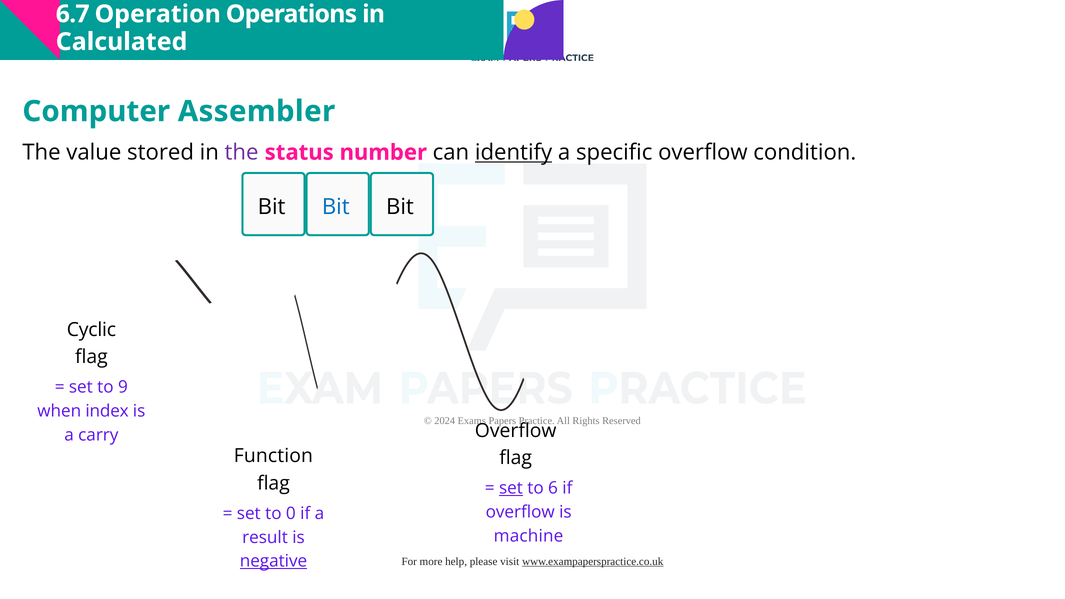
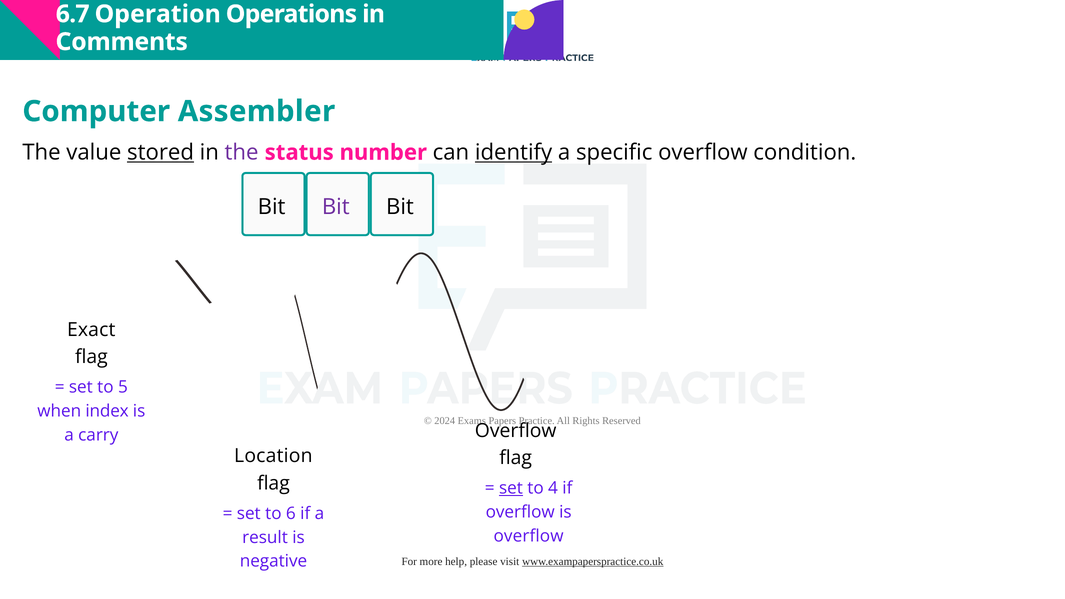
Calculated: Calculated -> Comments
stored underline: none -> present
Bit at (336, 207) colour: blue -> purple
Cyclic: Cyclic -> Exact
9: 9 -> 5
Function: Function -> Location
6: 6 -> 4
0: 0 -> 6
machine at (529, 536): machine -> overflow
negative underline: present -> none
